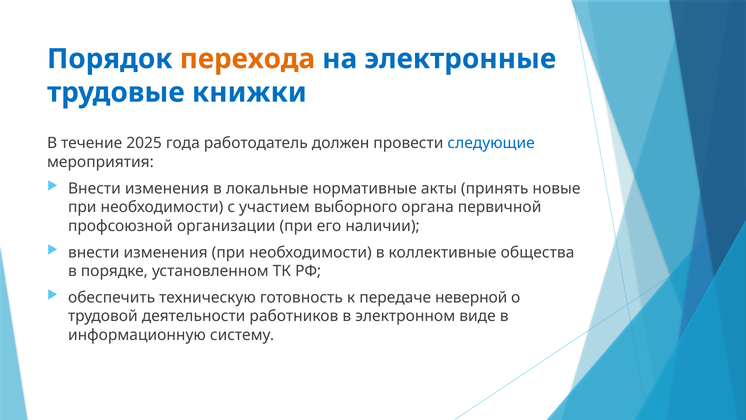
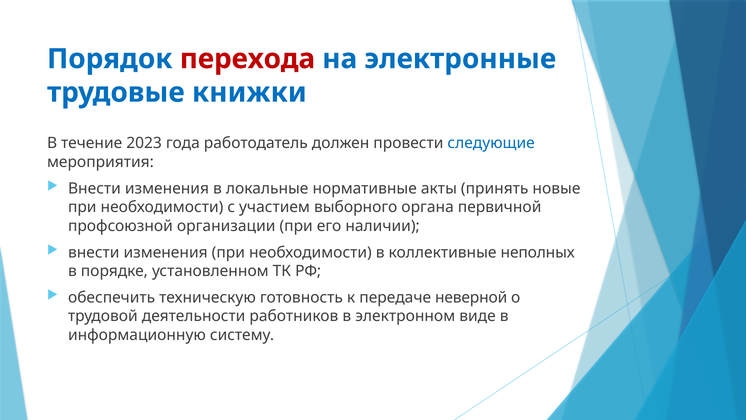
перехода colour: orange -> red
2025: 2025 -> 2023
общества: общества -> неполных
